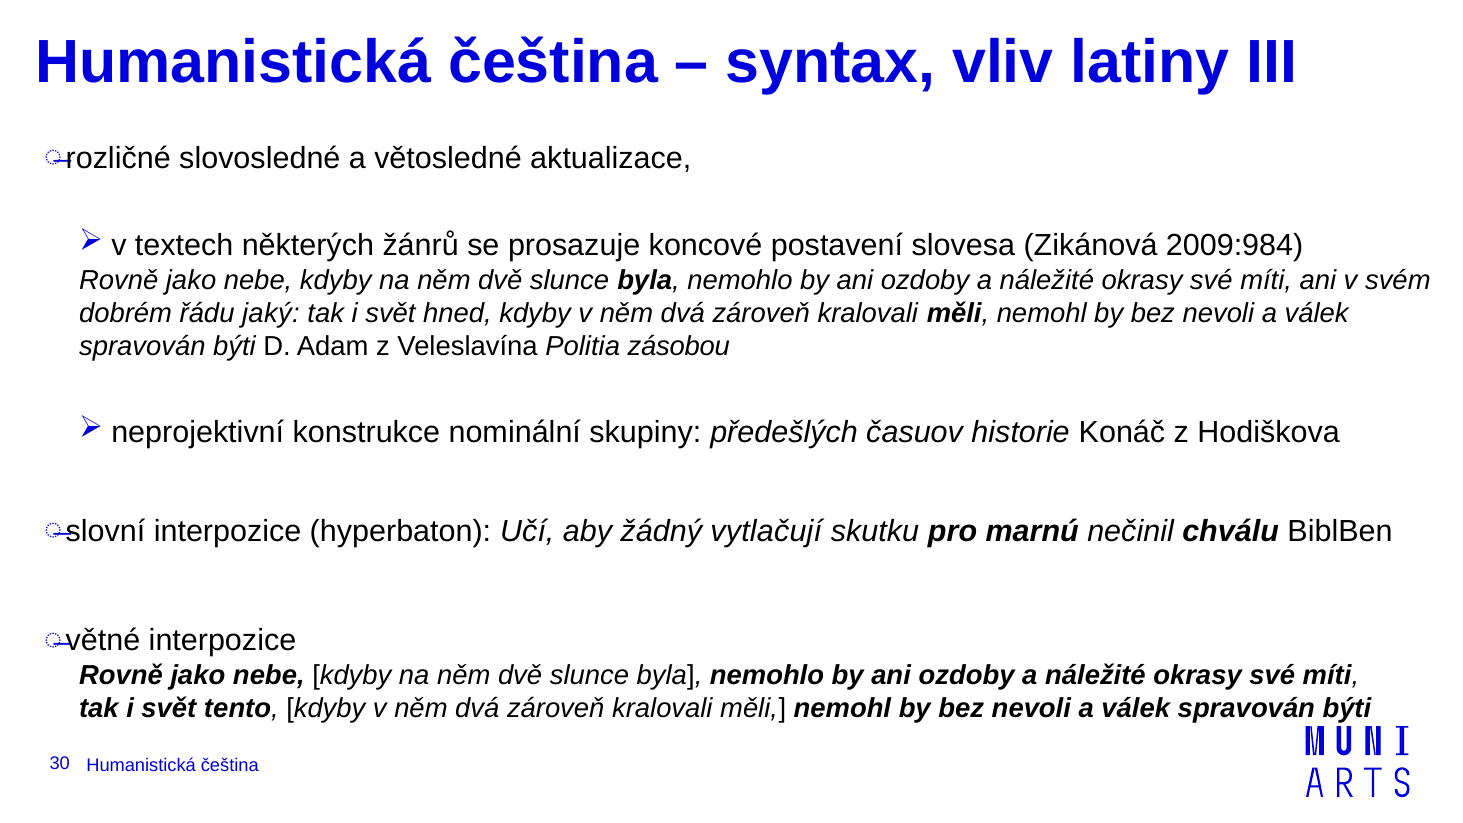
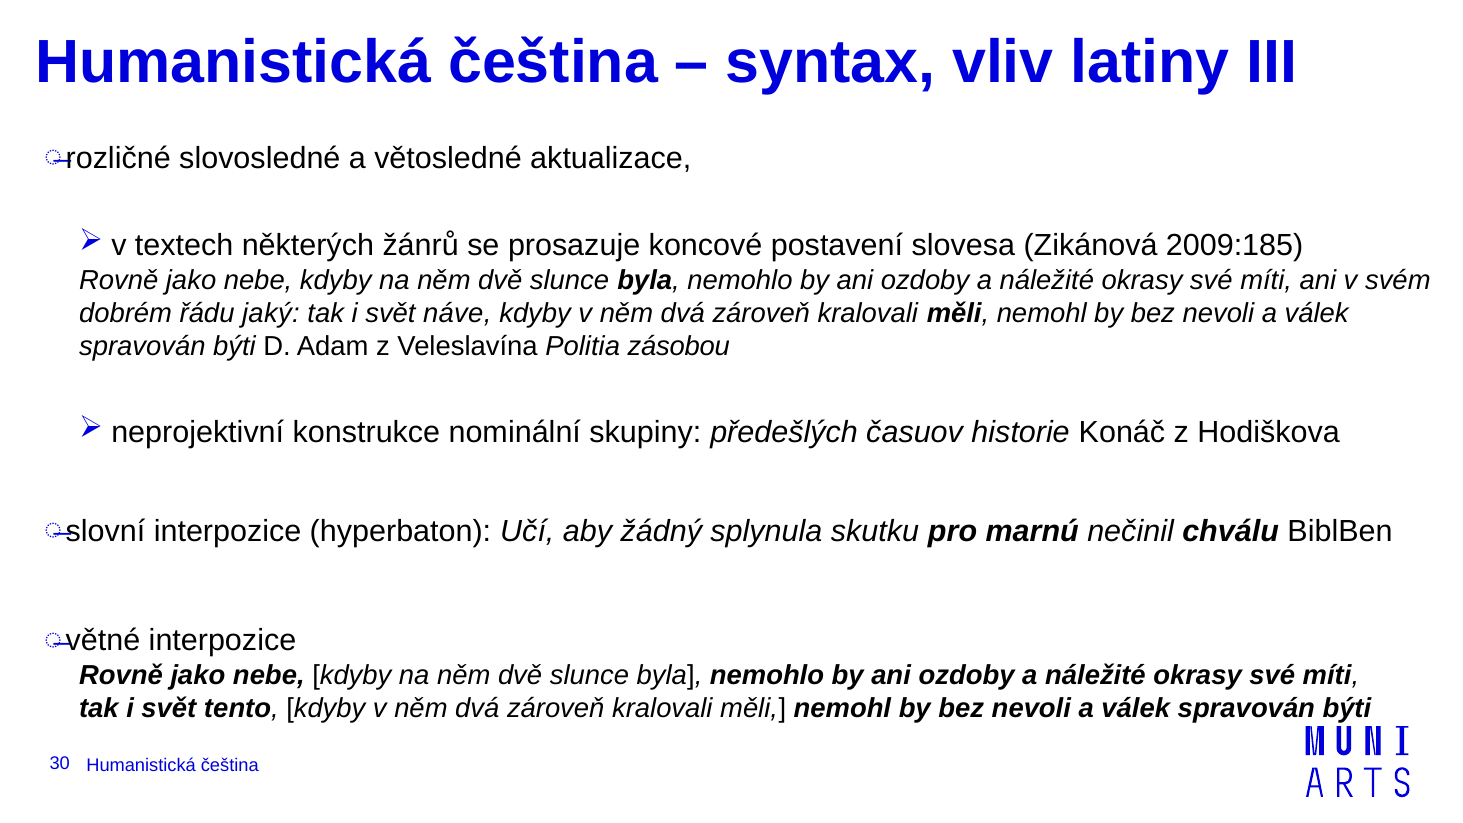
2009:984: 2009:984 -> 2009:185
hned: hned -> náve
vytlačují: vytlačují -> splynula
